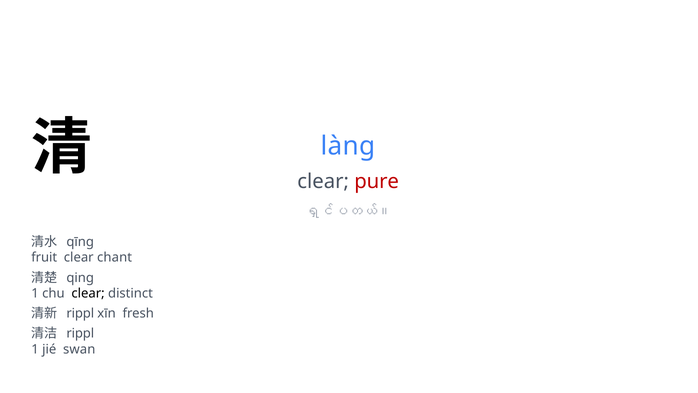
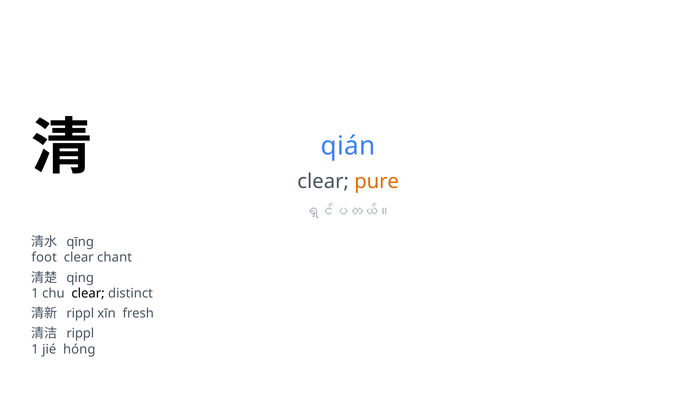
làng: làng -> qián
pure colour: red -> orange
fruit: fruit -> foot
swan: swan -> hóng
